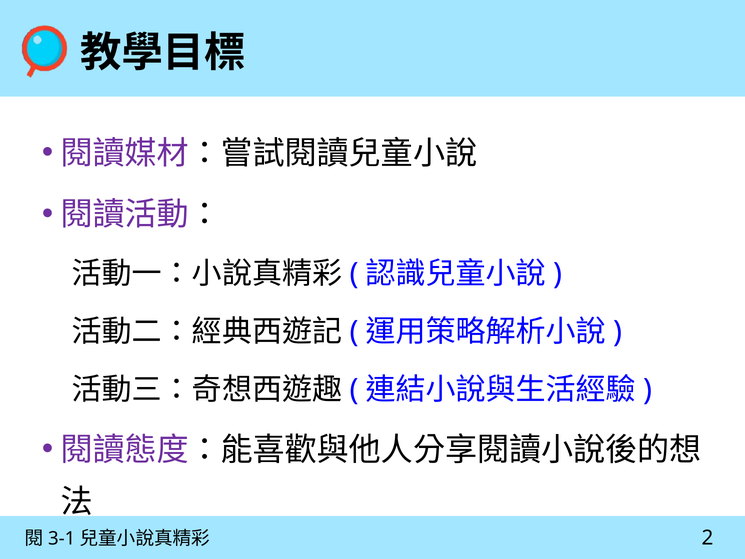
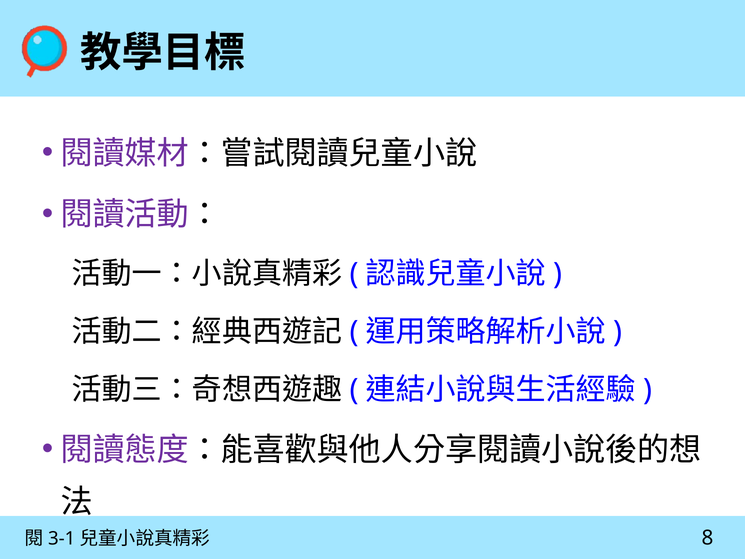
2: 2 -> 8
